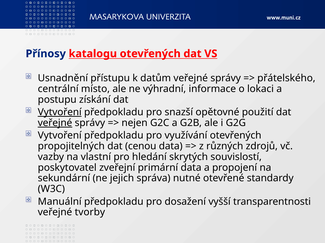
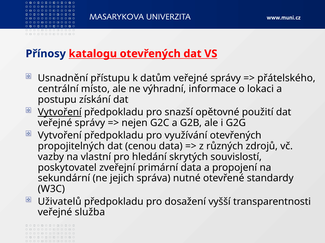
veřejné at (55, 123) underline: present -> none
Manuální: Manuální -> Uživatelů
tvorby: tvorby -> služba
